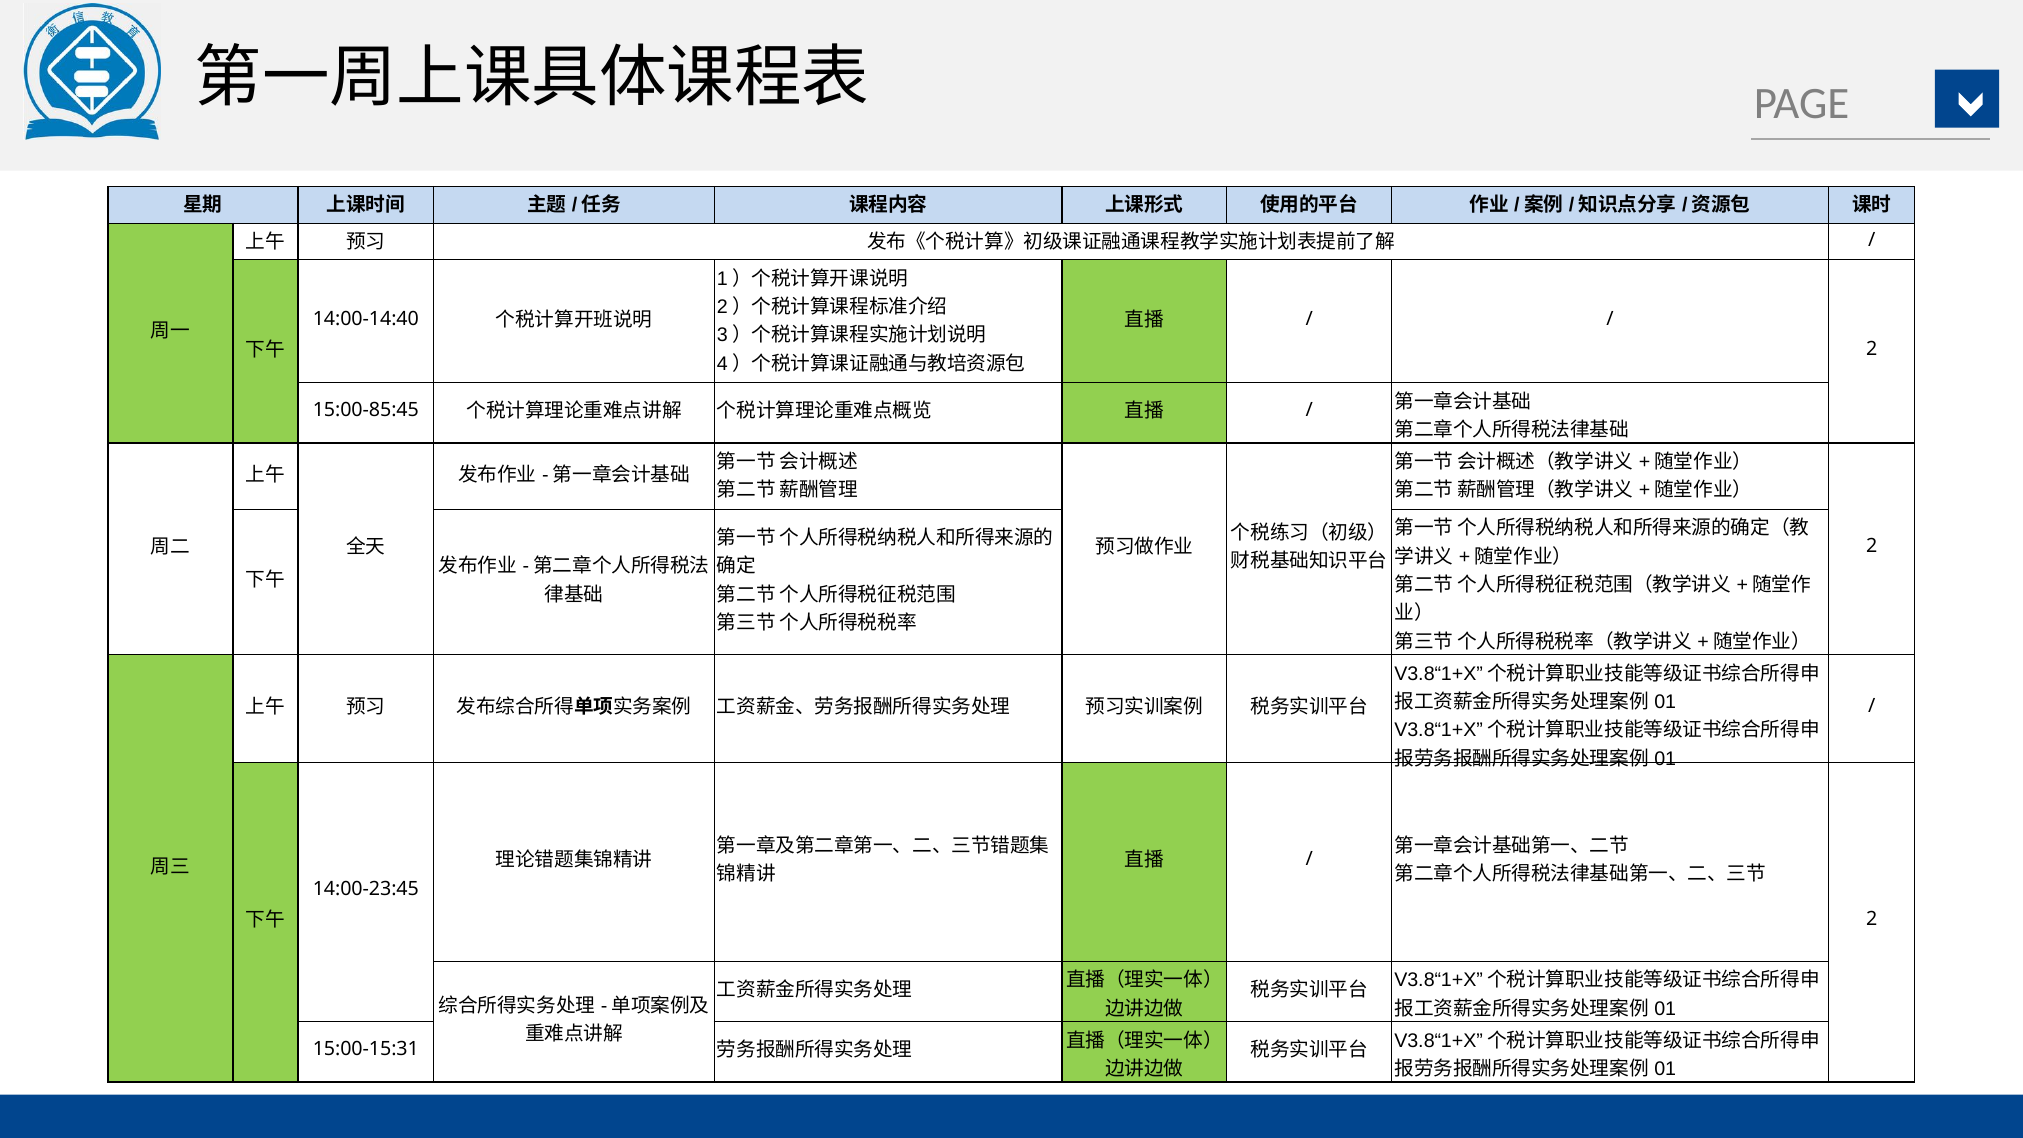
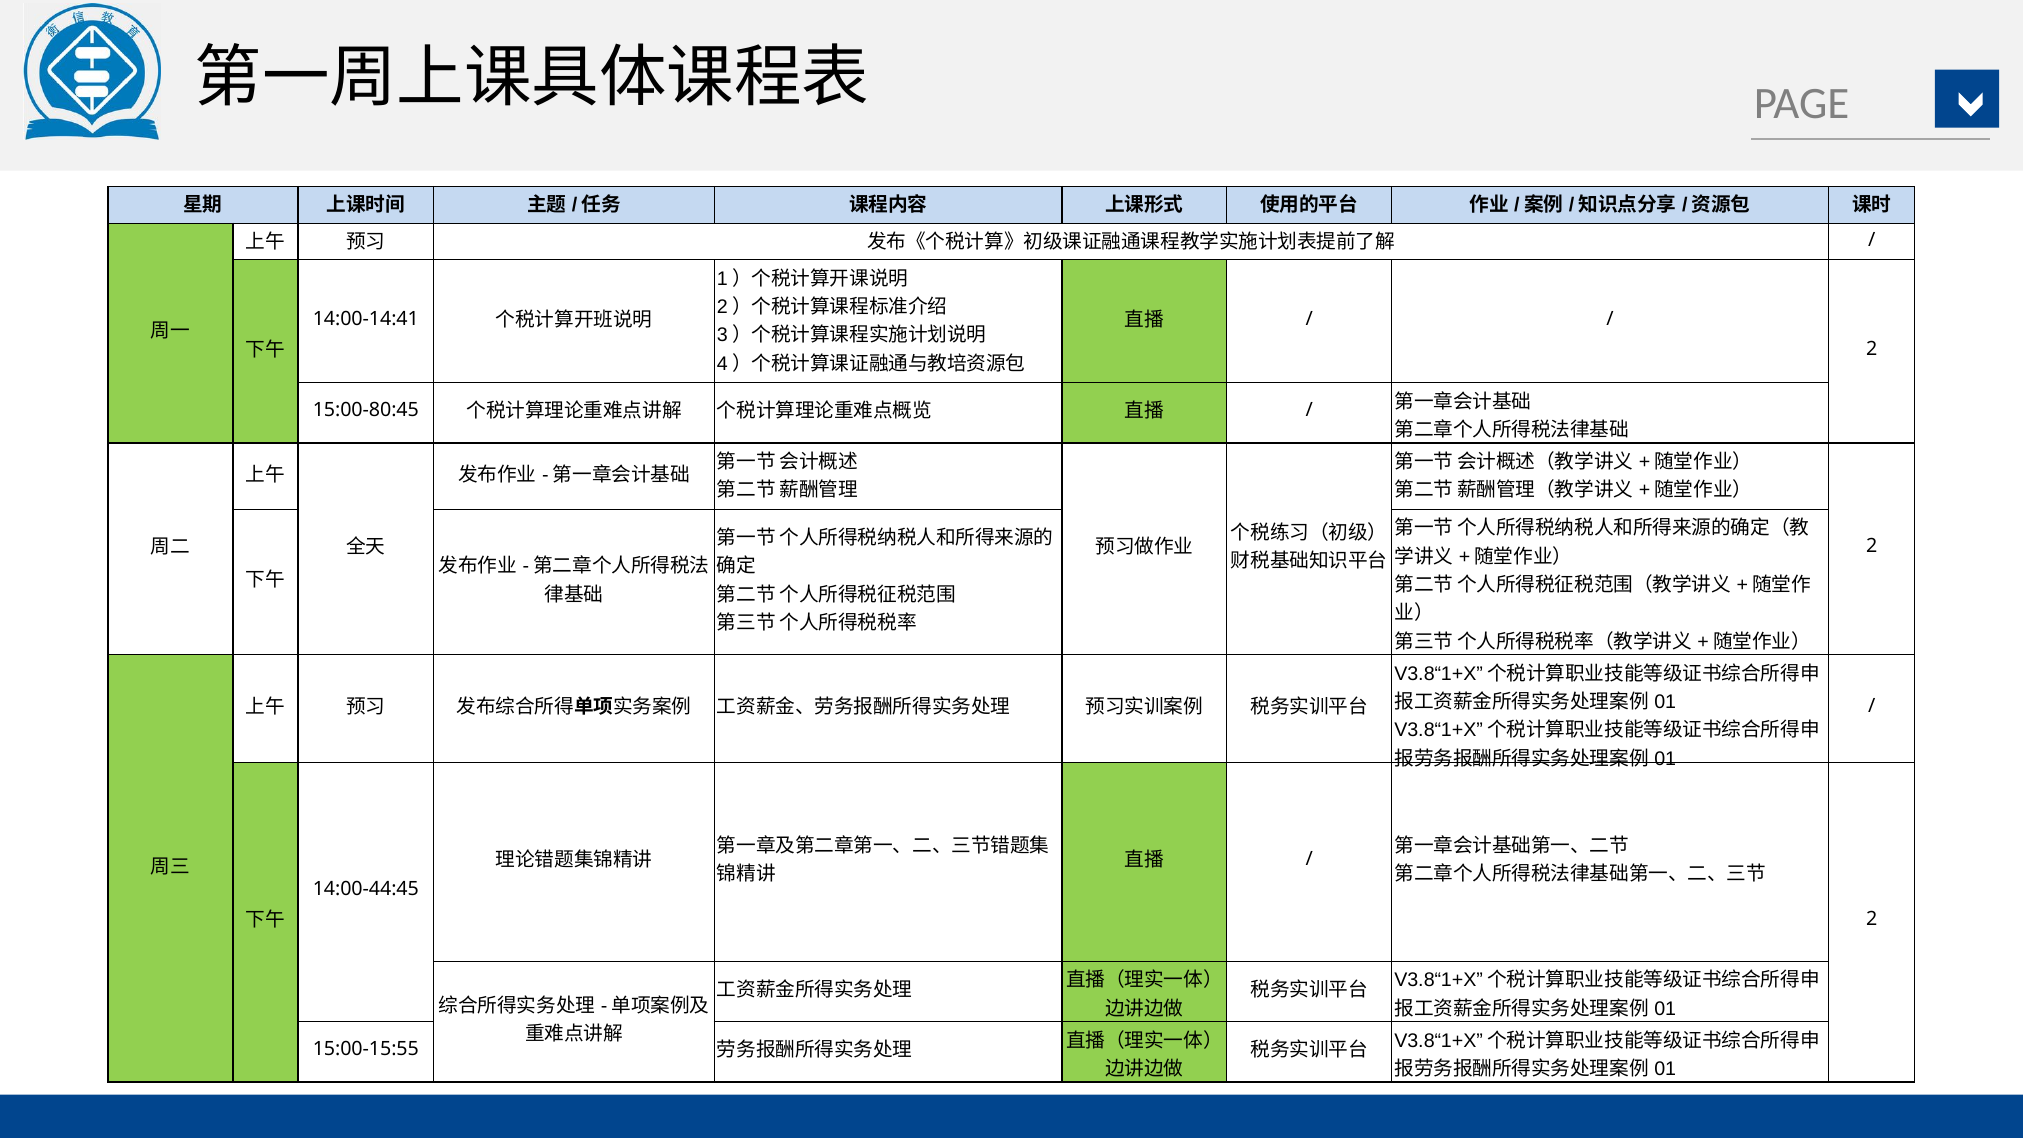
14:00-14:40: 14:00-14:40 -> 14:00-14:41
15:00-85:45: 15:00-85:45 -> 15:00-80:45
14:00-23:45: 14:00-23:45 -> 14:00-44:45
15:00-15:31: 15:00-15:31 -> 15:00-15:55
